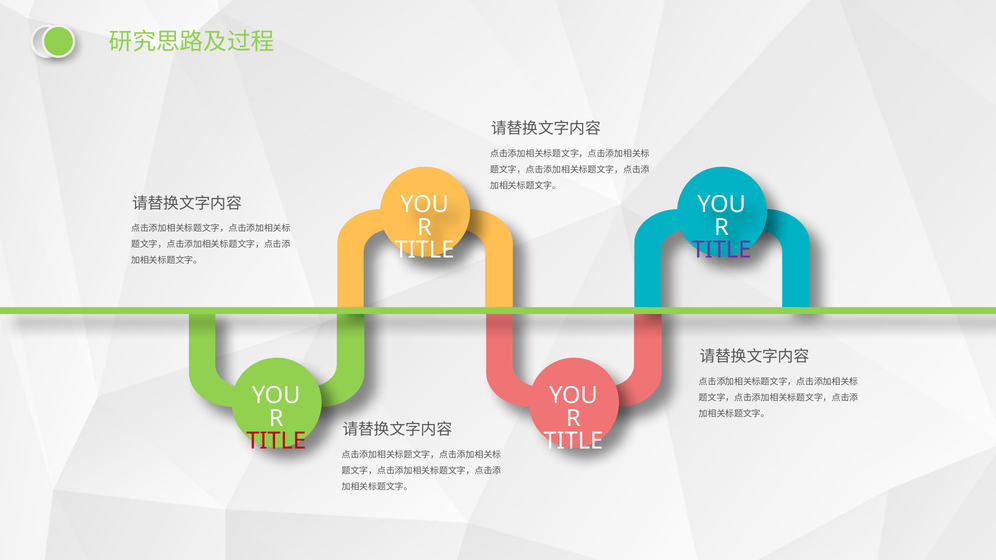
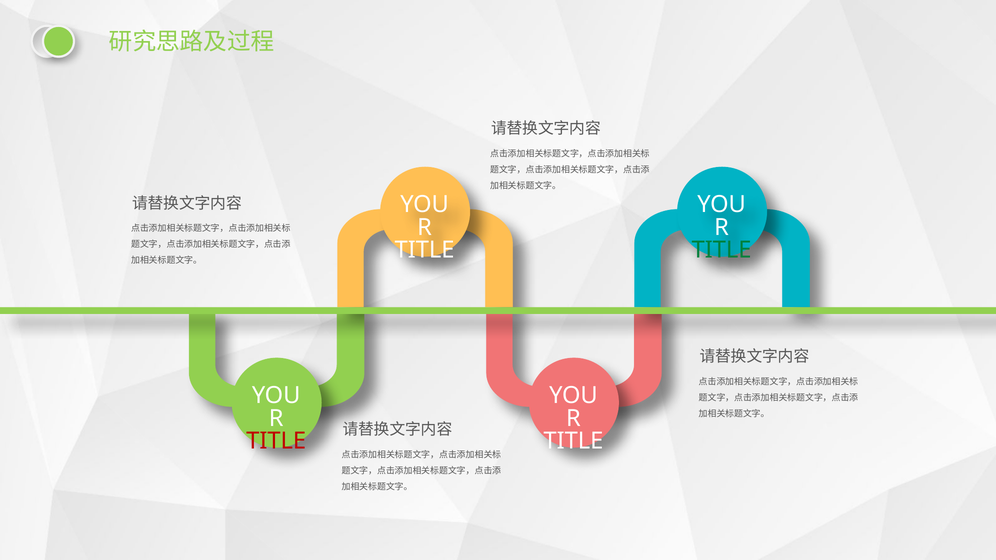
TITLE at (722, 250) colour: purple -> green
